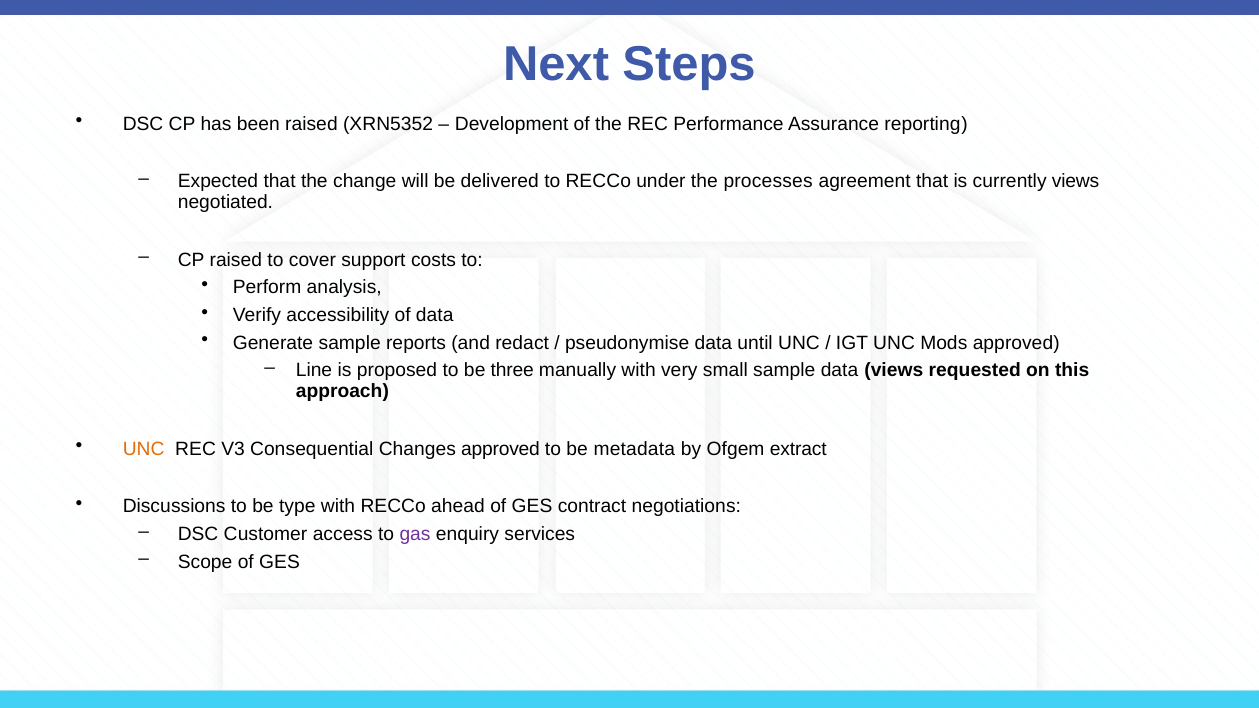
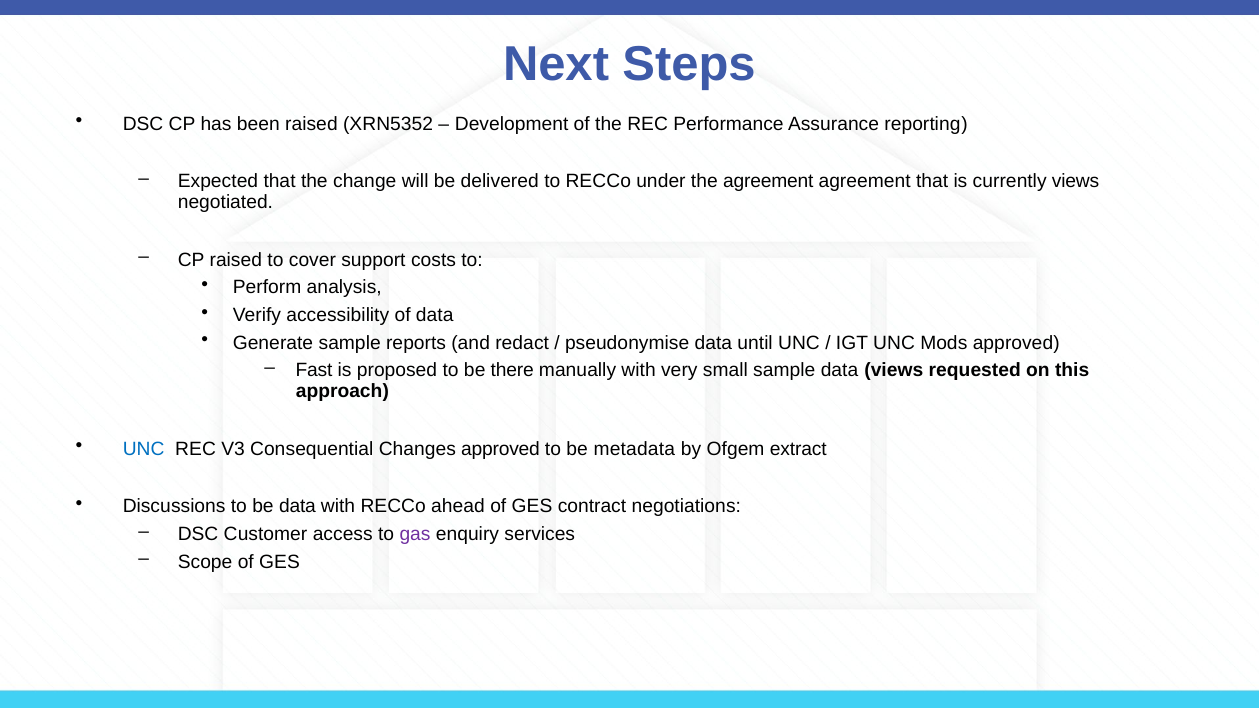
the processes: processes -> agreement
Line: Line -> Fast
three: three -> there
UNC at (144, 449) colour: orange -> blue
be type: type -> data
